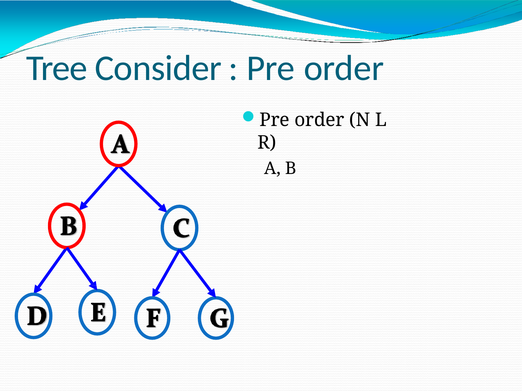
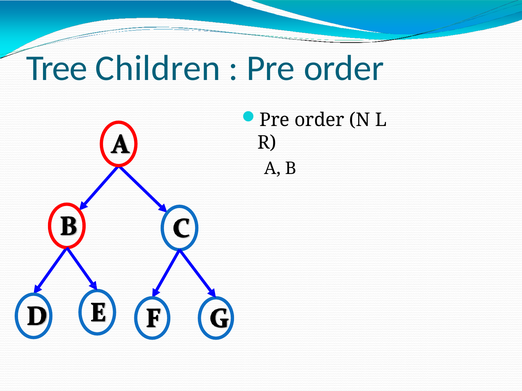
Consider: Consider -> Children
